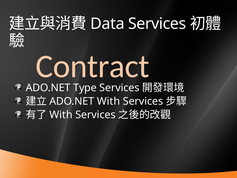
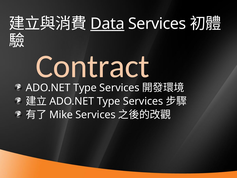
Data underline: none -> present
With at (108, 101): With -> Type
With at (61, 115): With -> Mike
